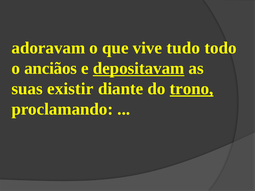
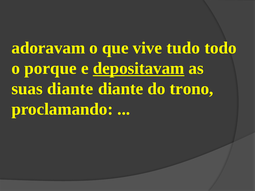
anciãos: anciãos -> porque
suas existir: existir -> diante
trono underline: present -> none
